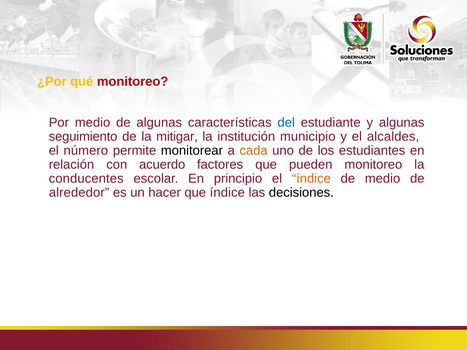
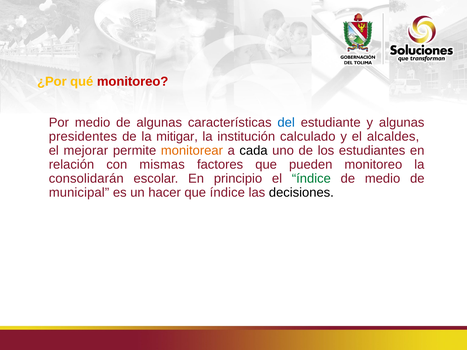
seguimiento: seguimiento -> presidentes
municipio: municipio -> calculado
número: número -> mejorar
monitorear colour: black -> orange
cada colour: orange -> black
acuerdo: acuerdo -> mismas
conducentes: conducentes -> consolidarán
índice at (311, 179) colour: orange -> green
alrededor: alrededor -> municipal
